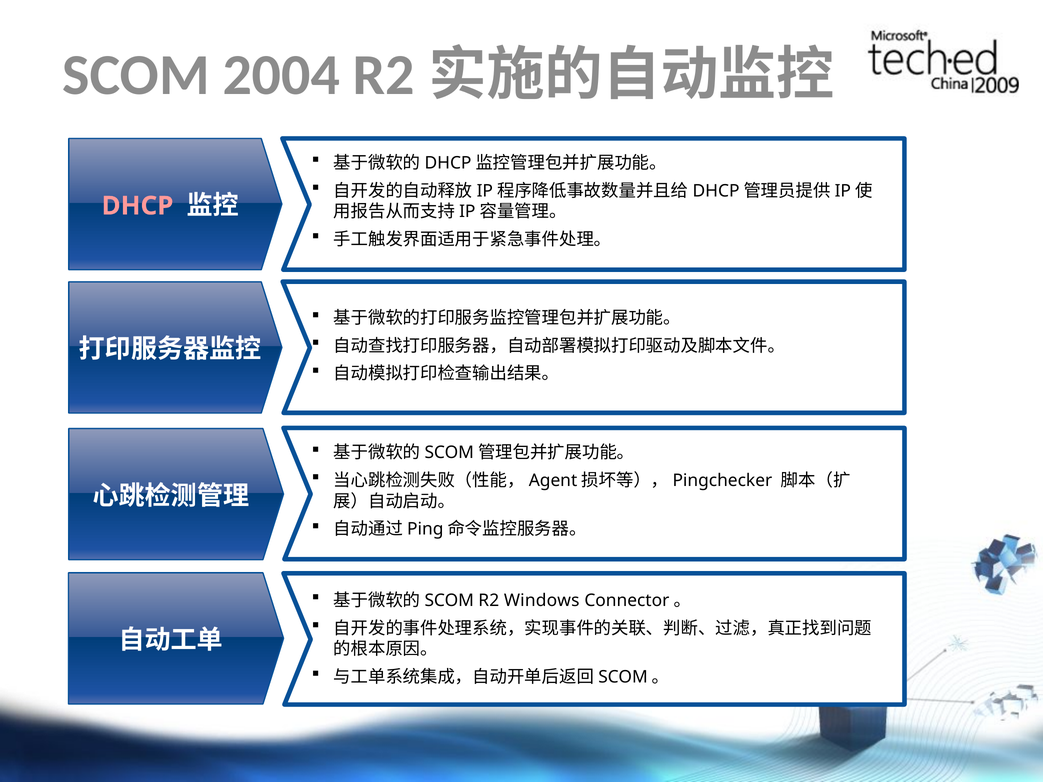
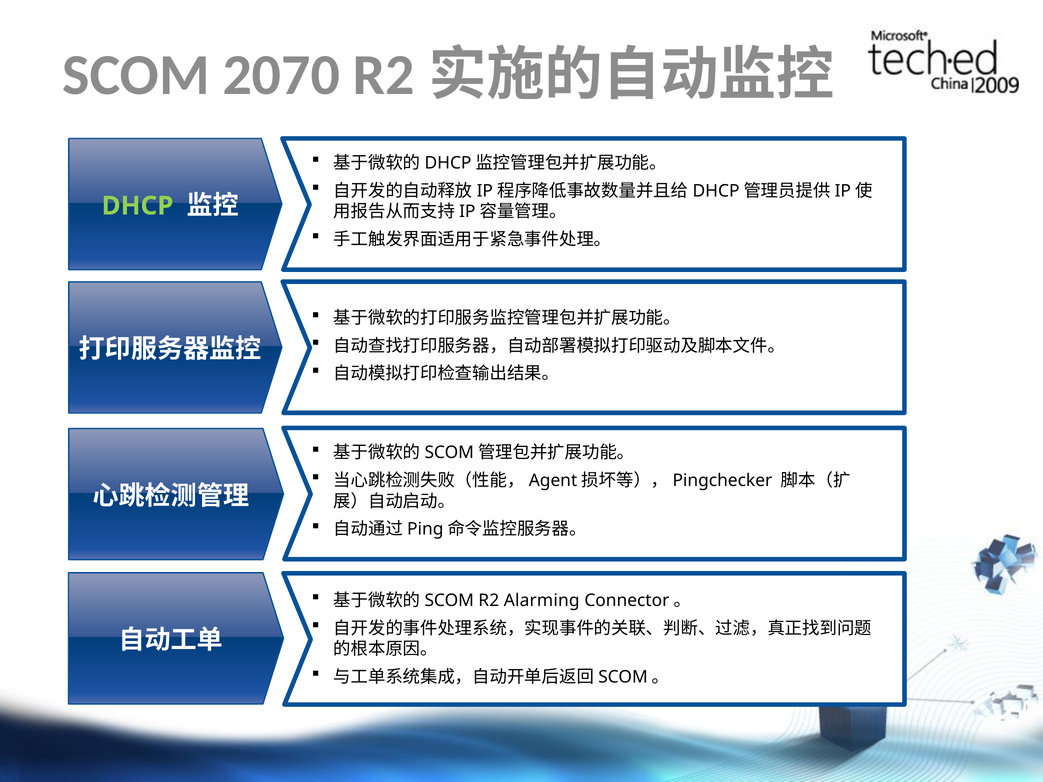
2004: 2004 -> 2070
DHCP colour: pink -> light green
Windows: Windows -> Alarming
